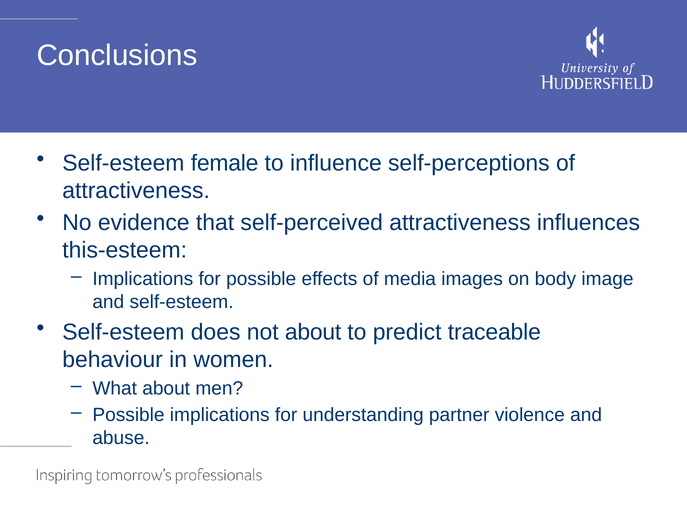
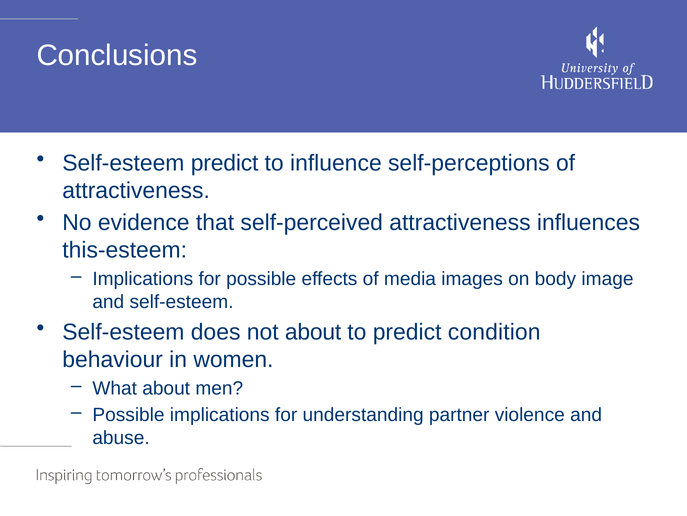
Self-esteem female: female -> predict
traceable: traceable -> condition
